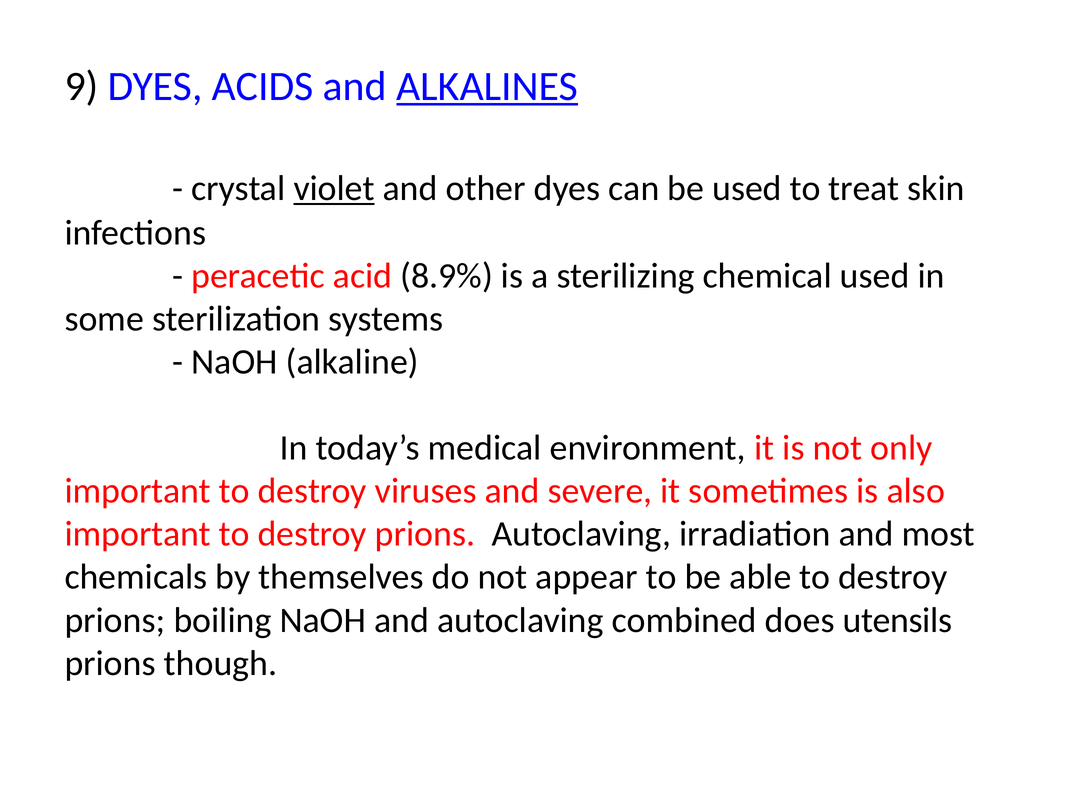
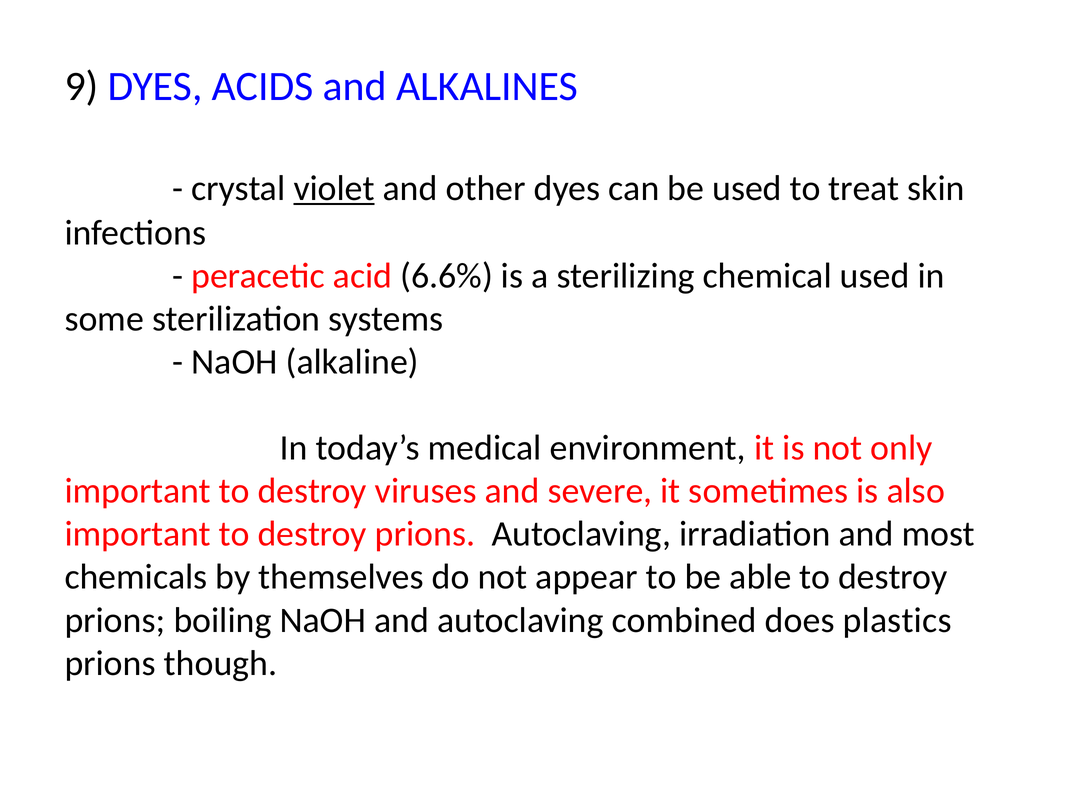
ALKALINES underline: present -> none
8.9%: 8.9% -> 6.6%
utensils: utensils -> plastics
